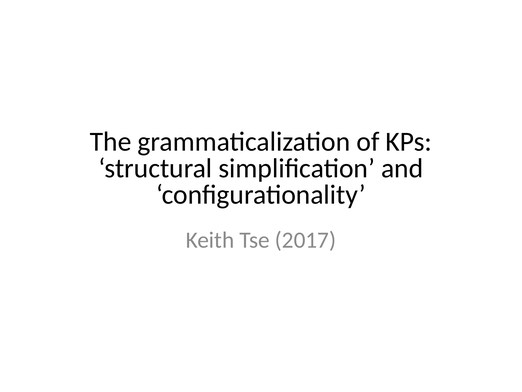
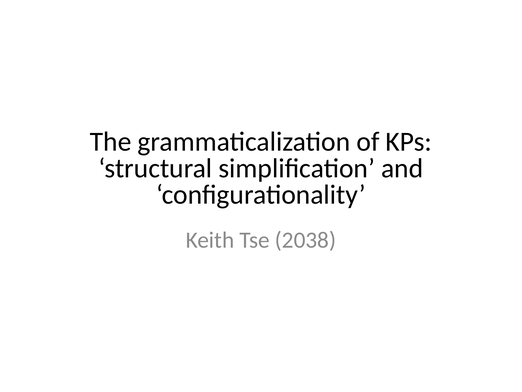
2017: 2017 -> 2038
